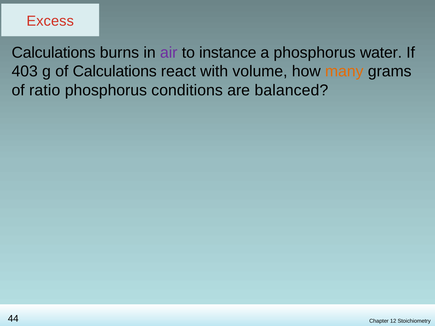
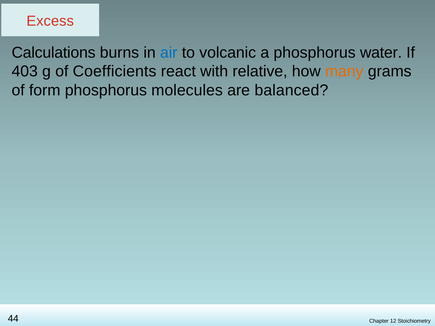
air colour: purple -> blue
instance: instance -> volcanic
of Calculations: Calculations -> Coefficients
volume: volume -> relative
ratio: ratio -> form
conditions: conditions -> molecules
